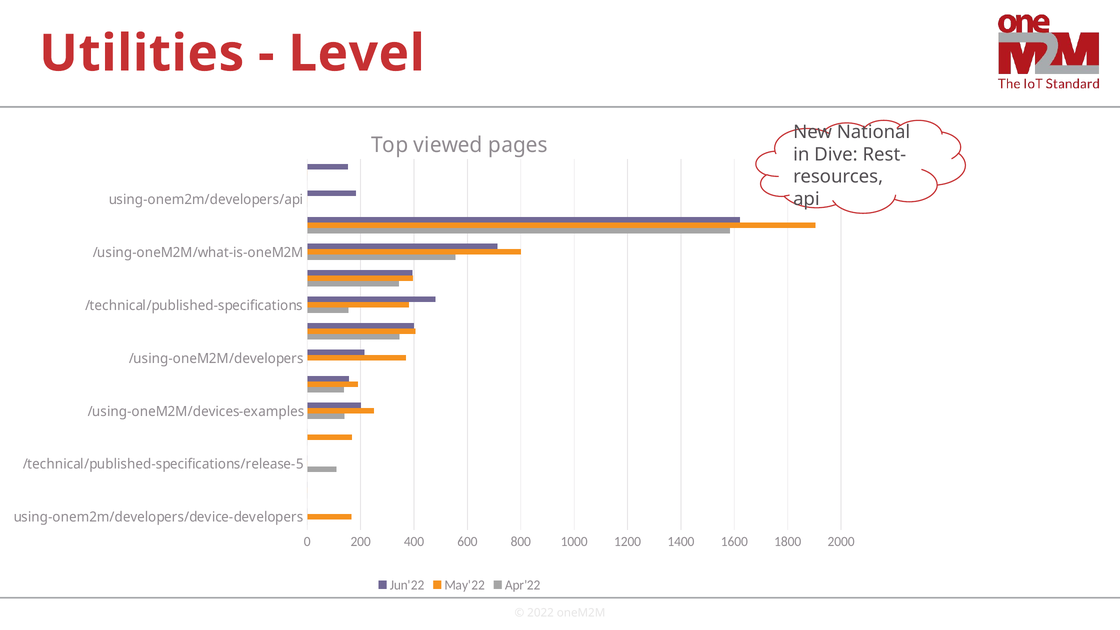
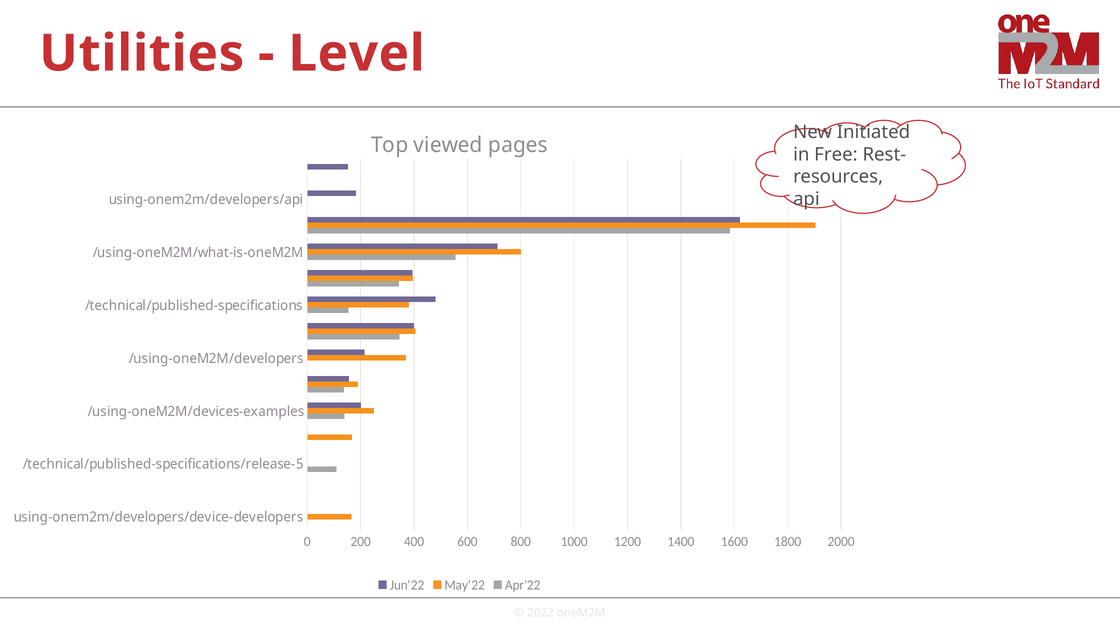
National: National -> Initiated
Dive: Dive -> Free
